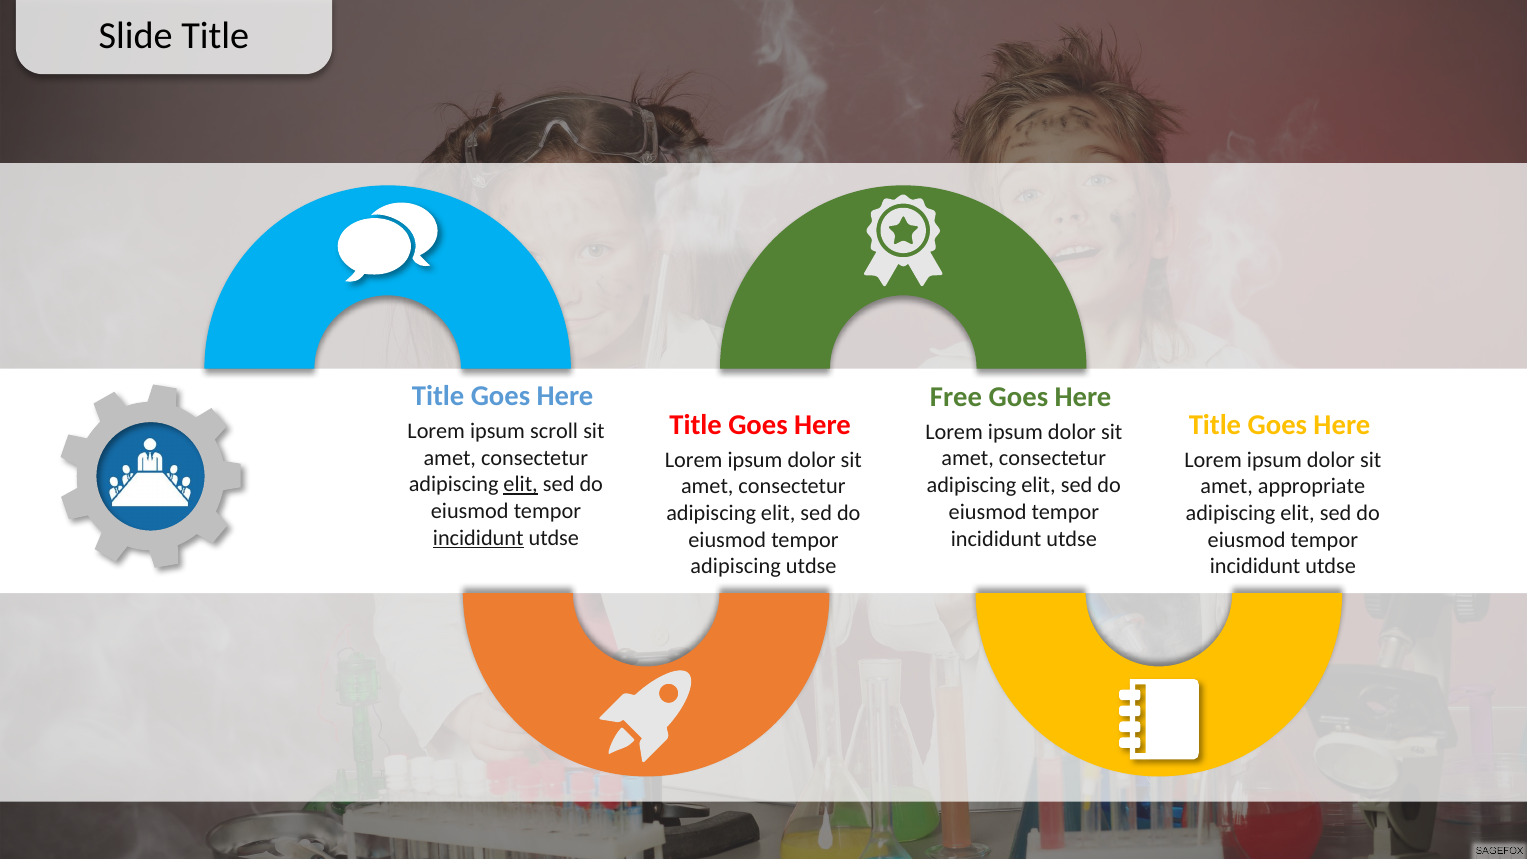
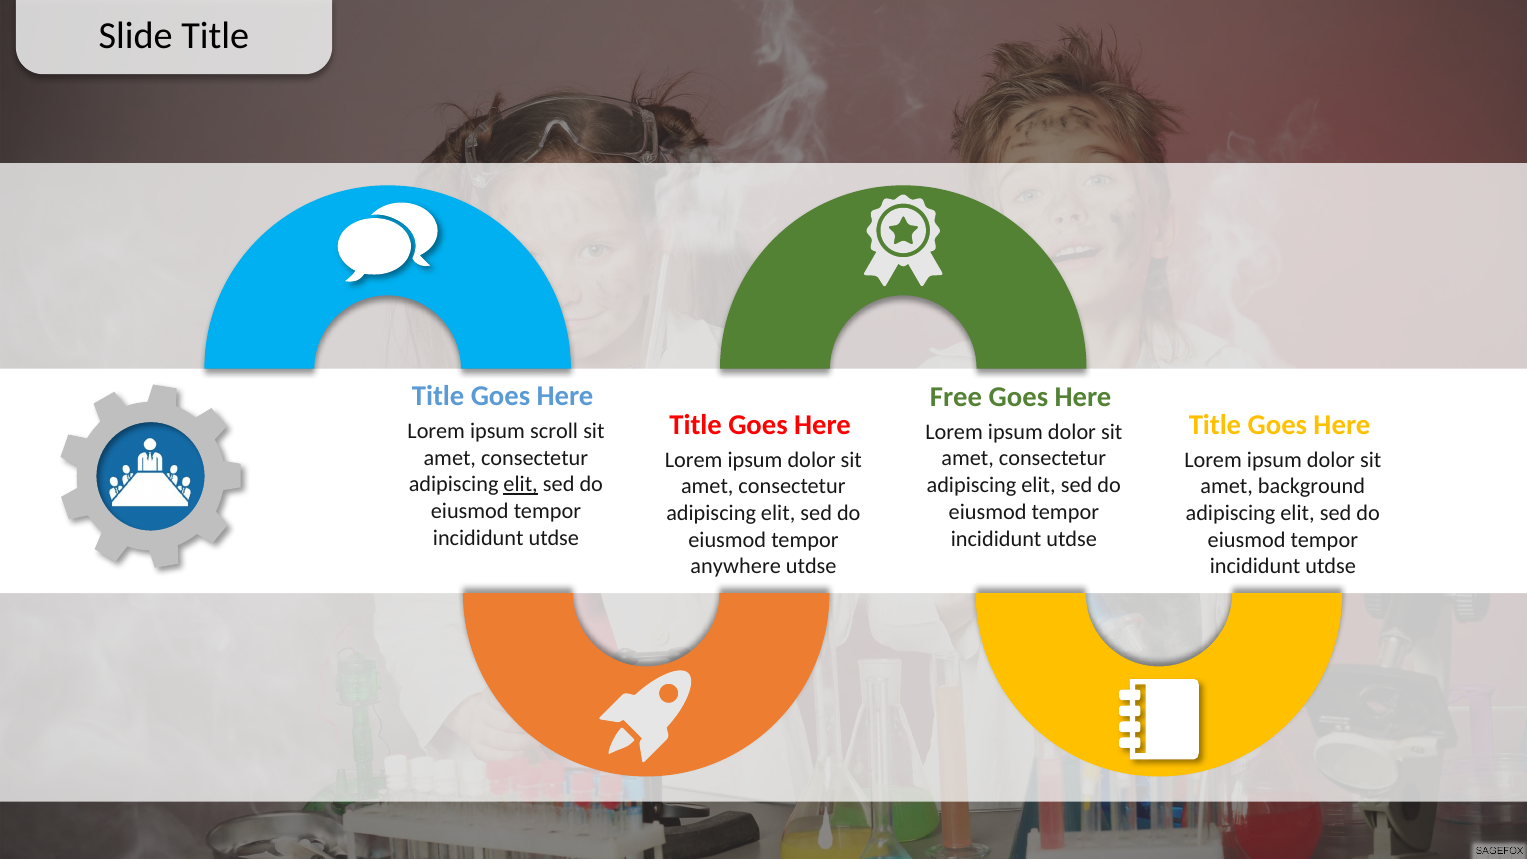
appropriate: appropriate -> background
incididunt at (478, 538) underline: present -> none
adipiscing at (736, 567): adipiscing -> anywhere
